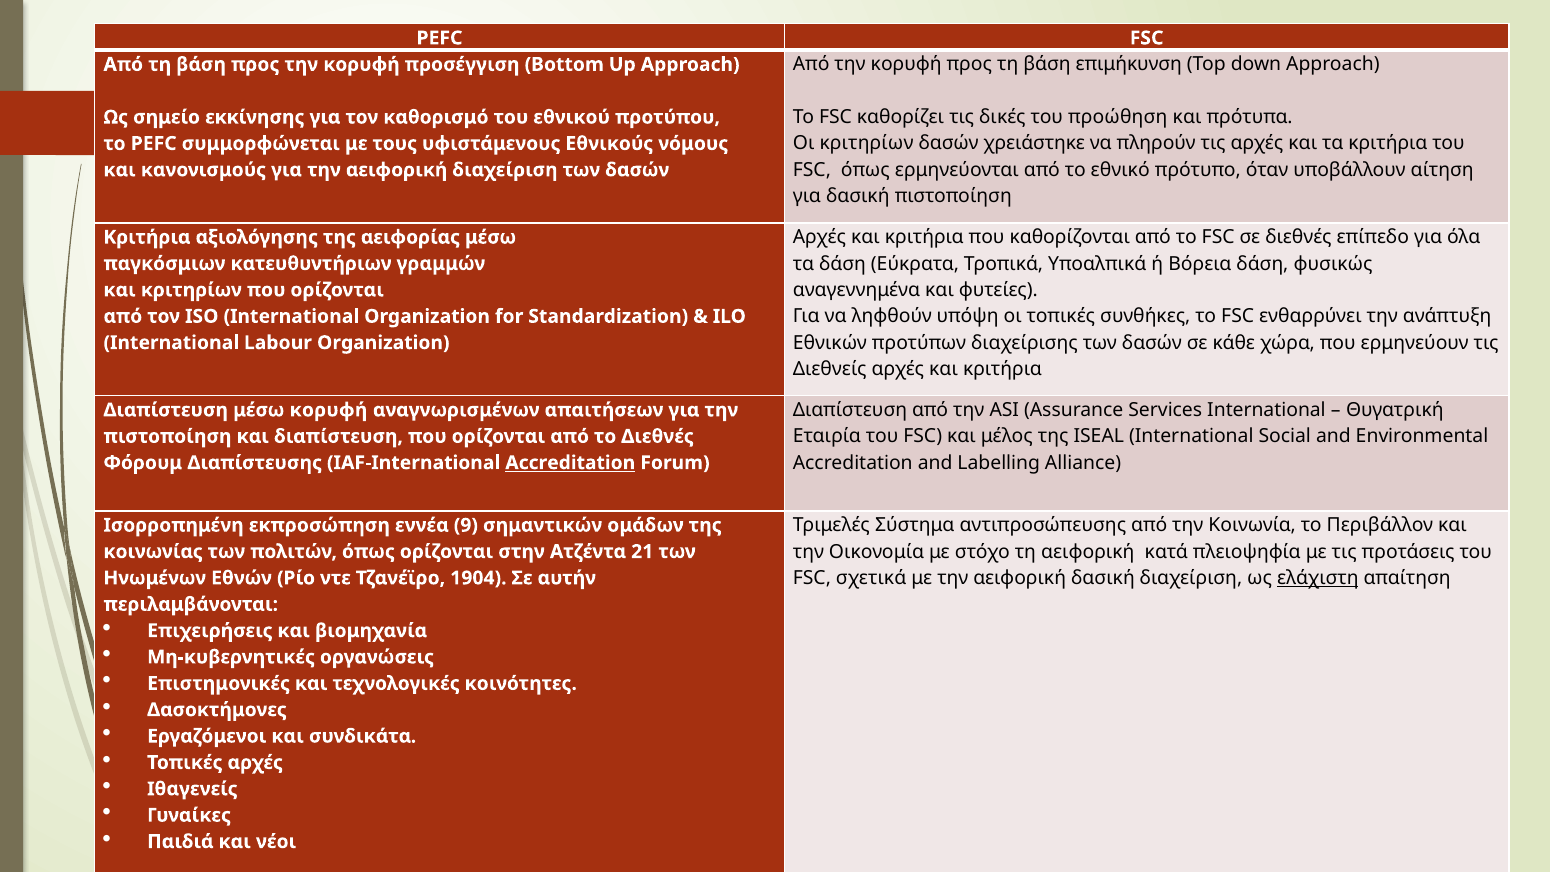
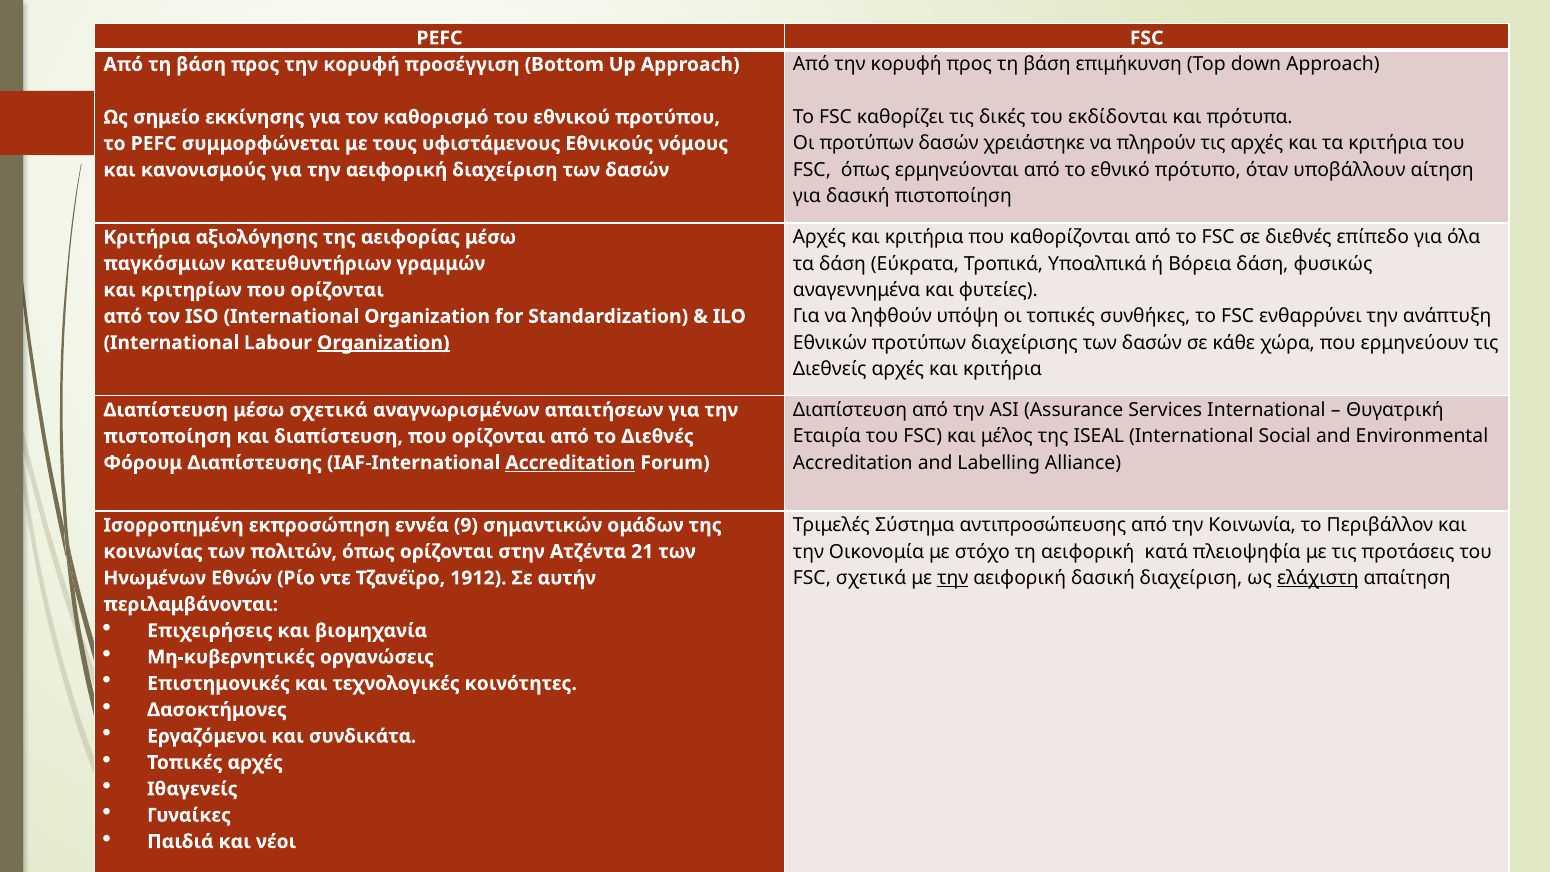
προώθηση: προώθηση -> εκδίδονται
Οι κριτηρίων: κριτηρίων -> προτύπων
Organization at (383, 343) underline: none -> present
μέσω κορυφή: κορυφή -> σχετικά
την at (953, 578) underline: none -> present
1904: 1904 -> 1912
